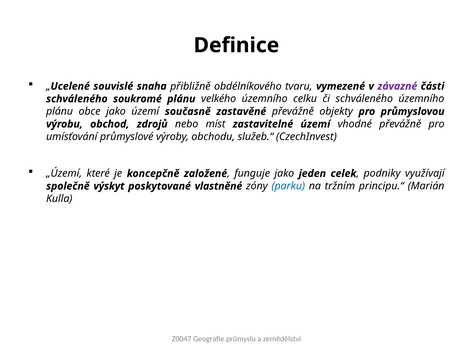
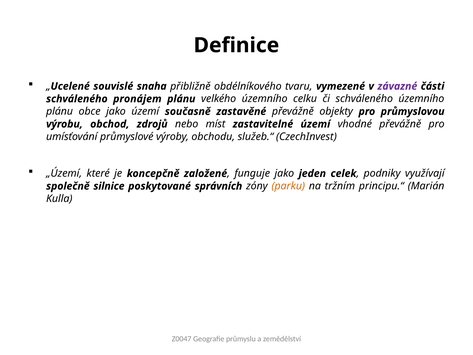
soukromé: soukromé -> pronájem
výskyt: výskyt -> silnice
vlastněné: vlastněné -> správních
parku colour: blue -> orange
